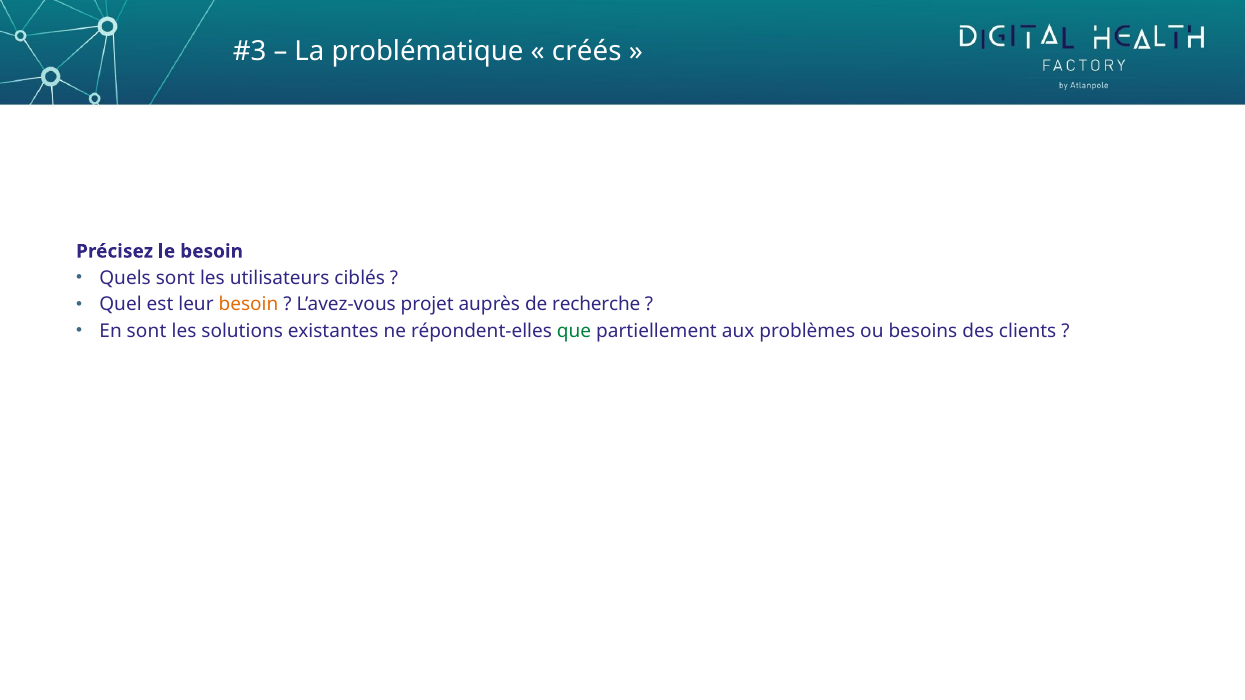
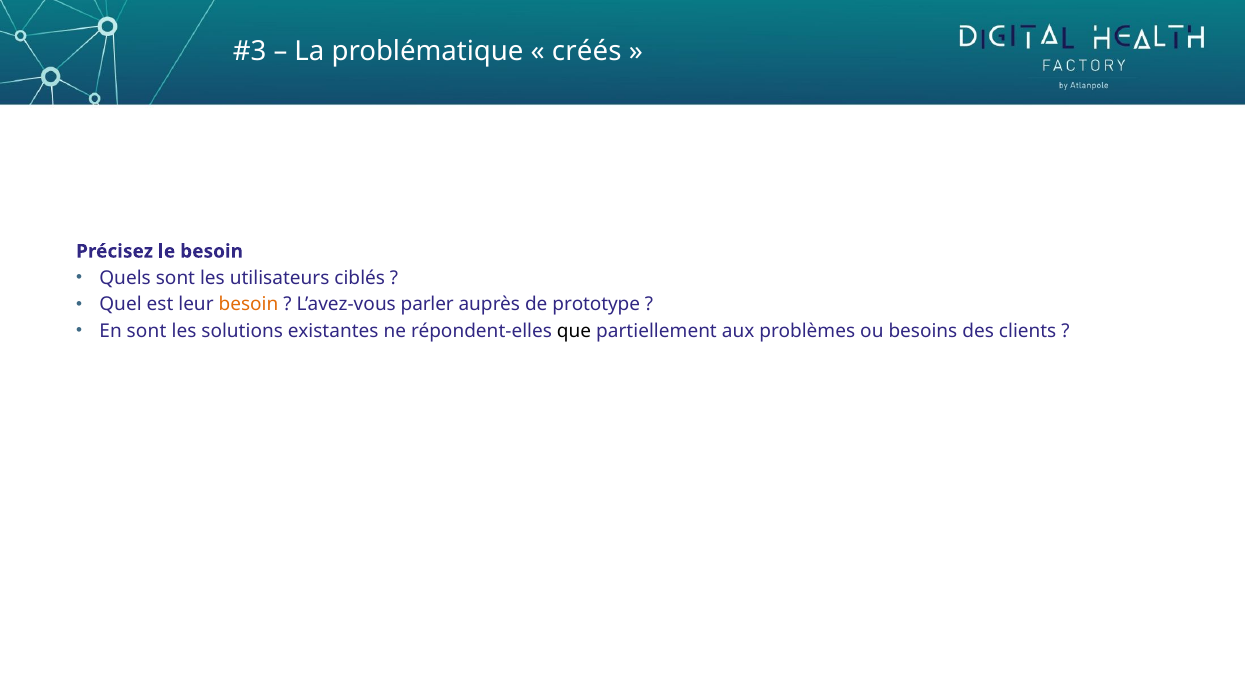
projet: projet -> parler
recherche: recherche -> prototype
que colour: green -> black
